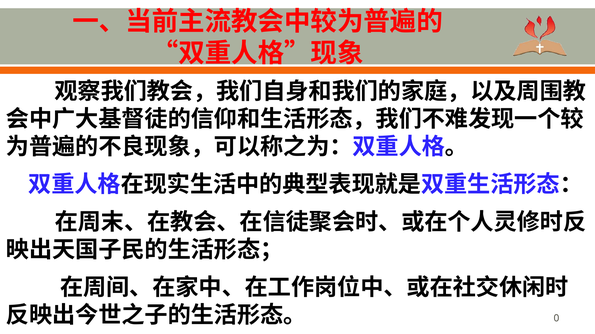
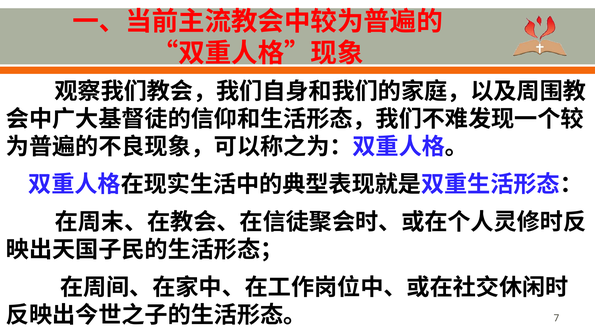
0: 0 -> 7
